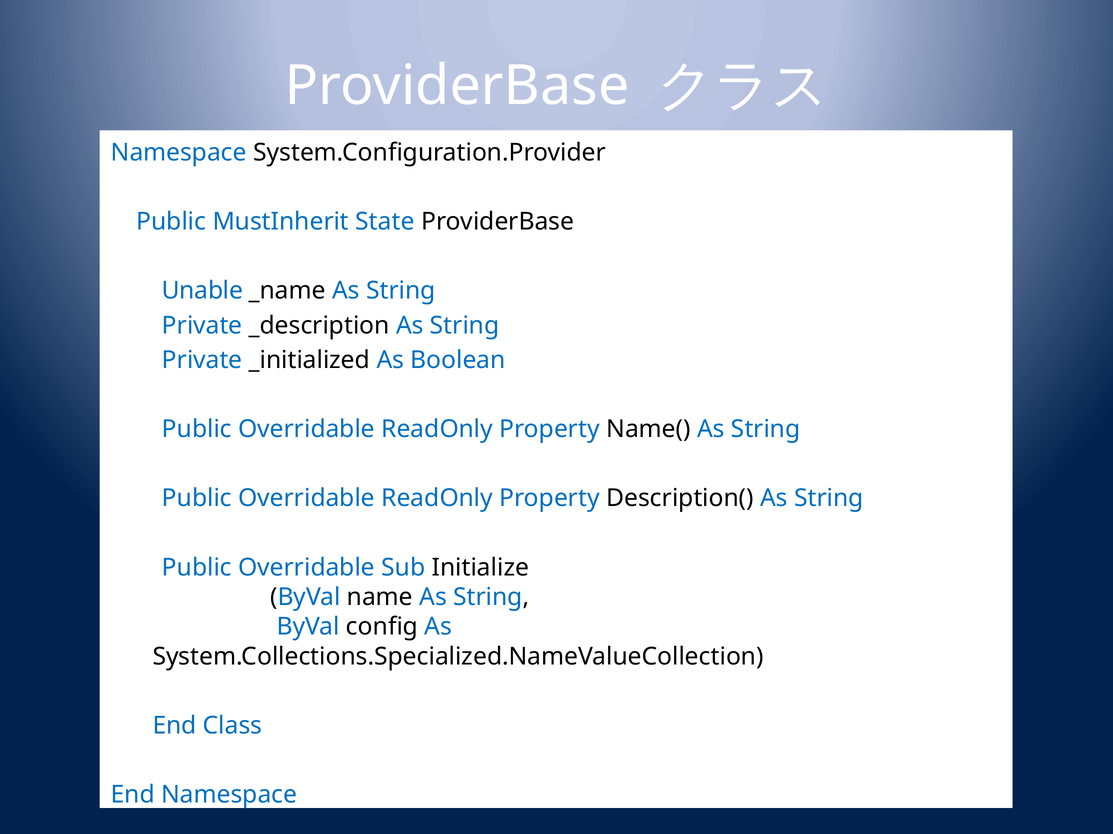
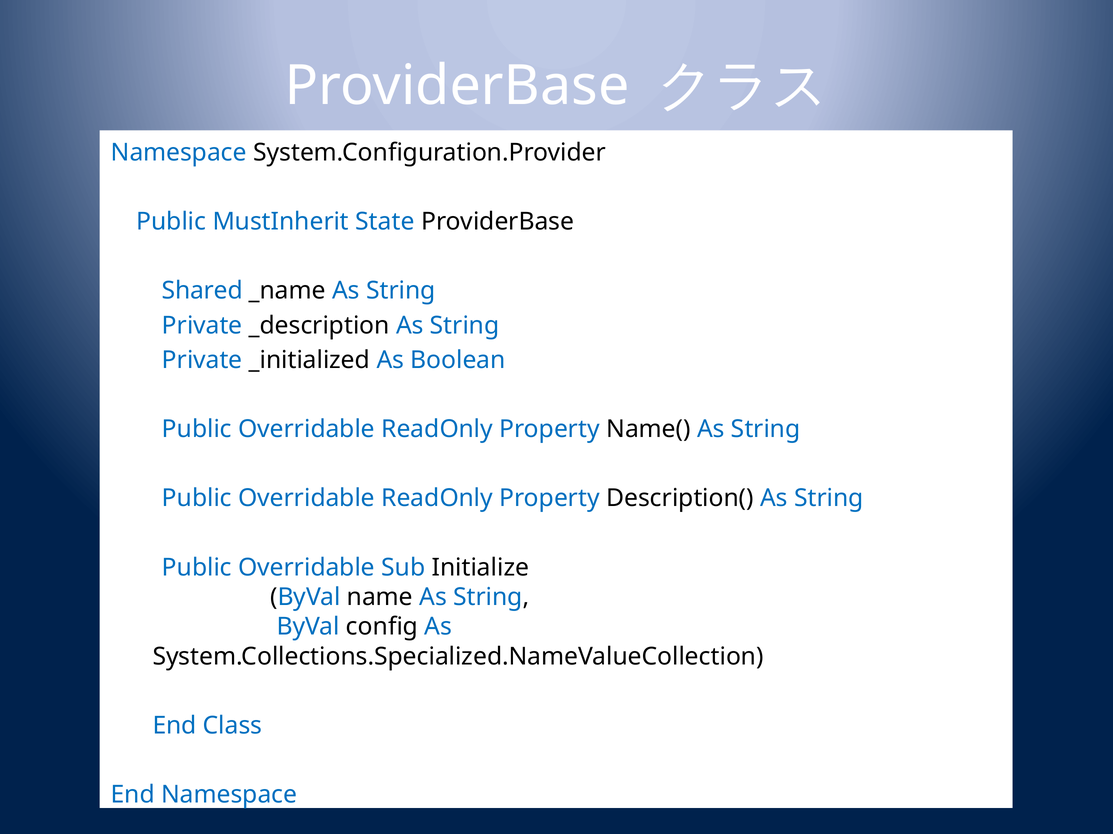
Unable: Unable -> Shared
